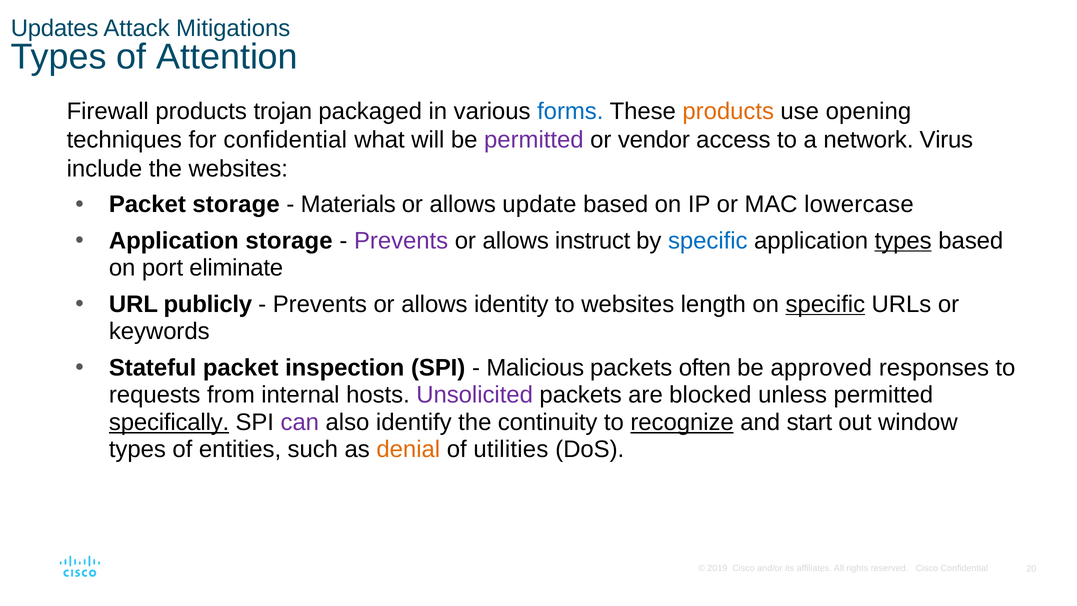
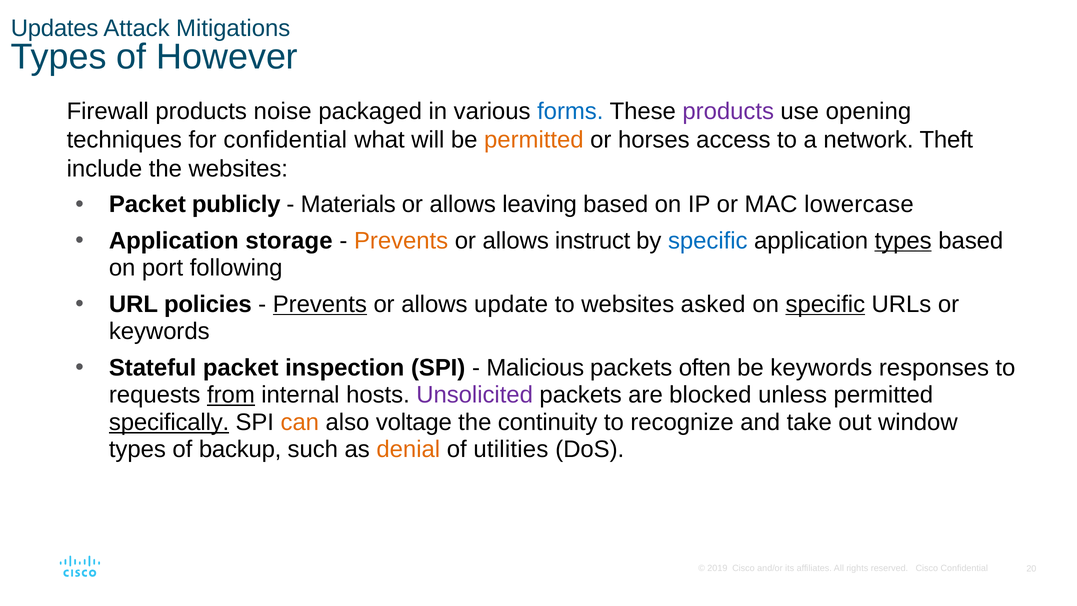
Attention: Attention -> However
trojan: trojan -> noise
products at (728, 111) colour: orange -> purple
permitted at (534, 140) colour: purple -> orange
vendor: vendor -> horses
Virus: Virus -> Theft
Packet storage: storage -> publicly
update: update -> leaving
Prevents at (401, 241) colour: purple -> orange
eliminate: eliminate -> following
publicly: publicly -> policies
Prevents at (320, 304) underline: none -> present
identity: identity -> update
length: length -> asked
be approved: approved -> keywords
from underline: none -> present
can colour: purple -> orange
identify: identify -> voltage
recognize underline: present -> none
start: start -> take
entities: entities -> backup
